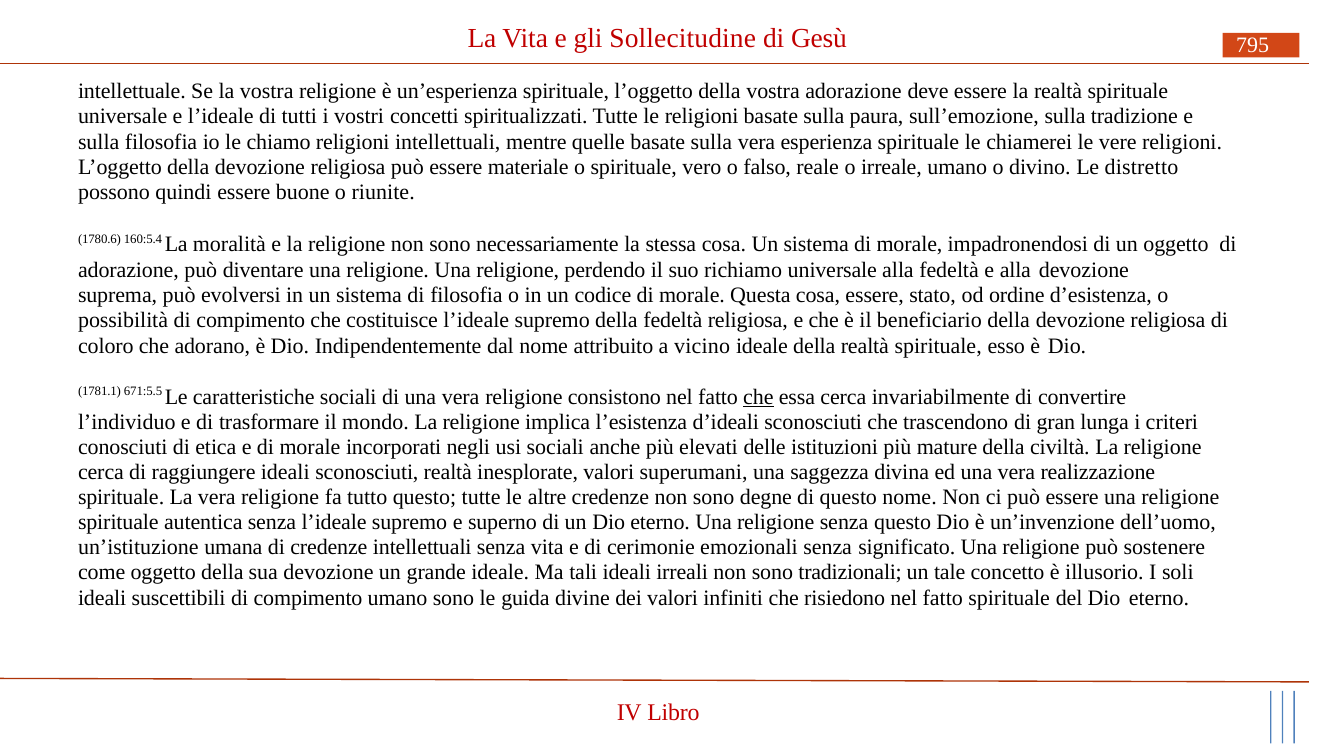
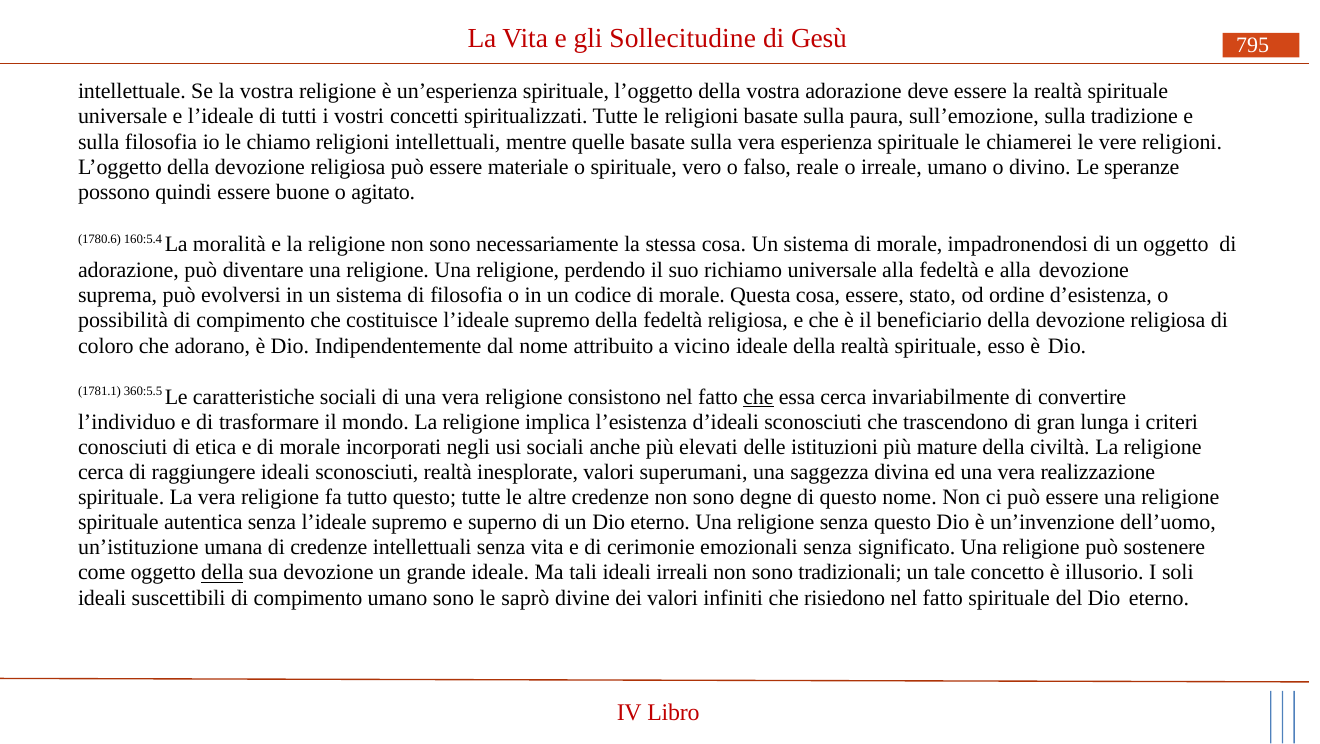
distretto: distretto -> speranze
riunite: riunite -> agitato
671:5.5: 671:5.5 -> 360:5.5
della at (222, 572) underline: none -> present
guida: guida -> saprò
